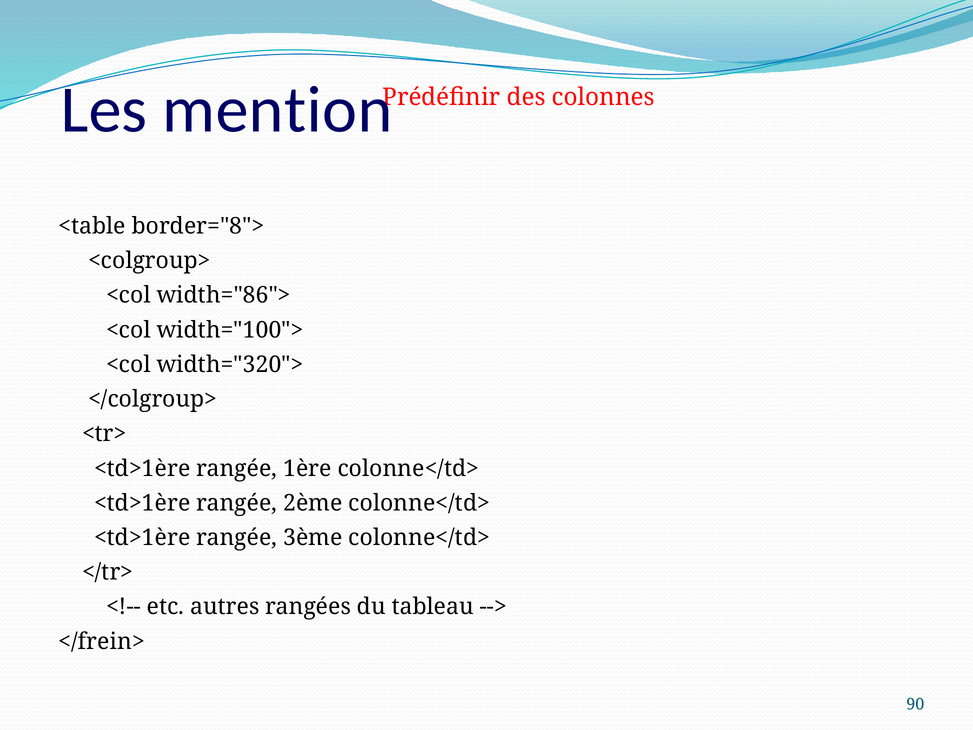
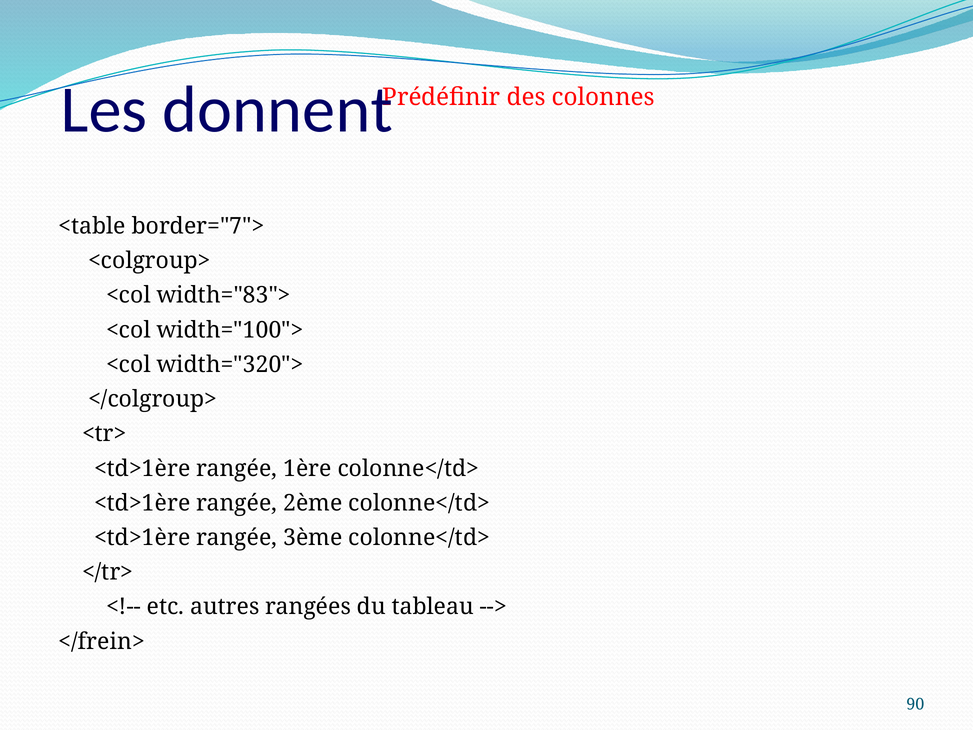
mention: mention -> donnent
border="8">: border="8"> -> border="7">
width="86">: width="86"> -> width="83">
